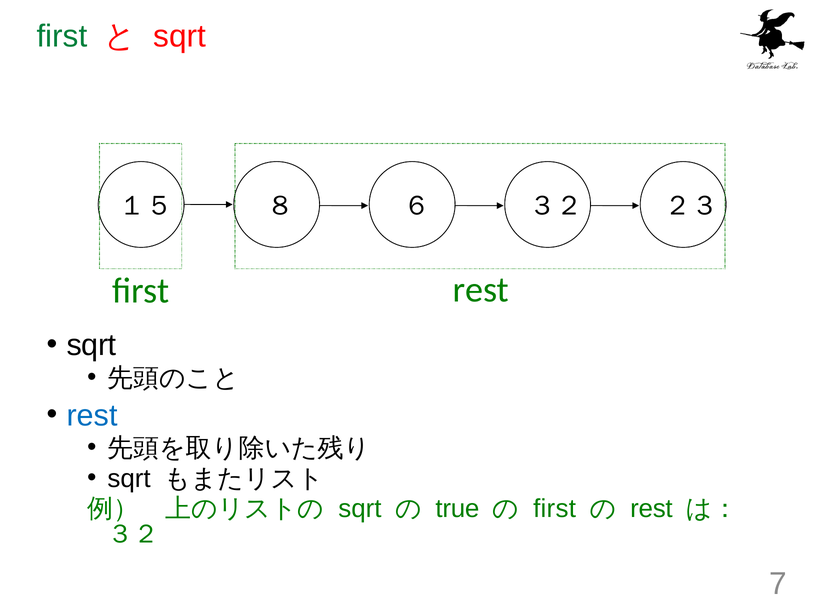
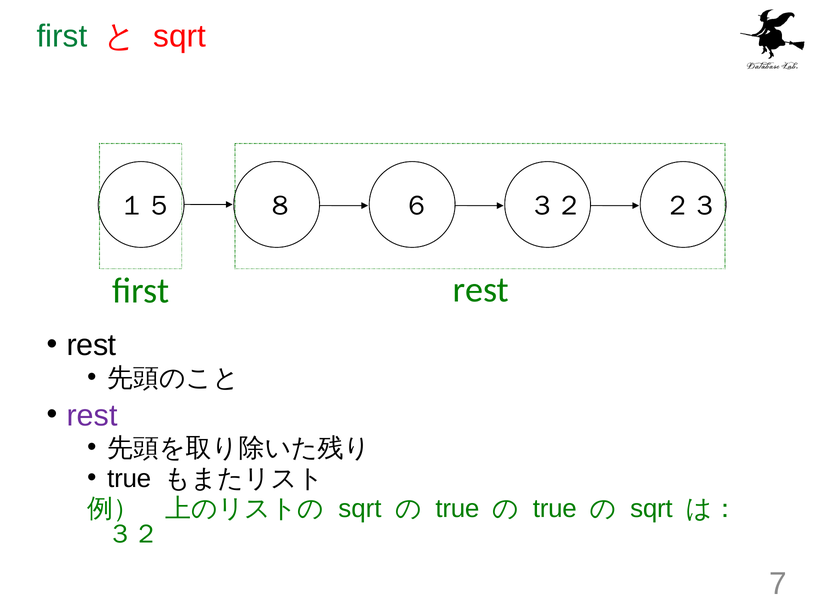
sqrt at (91, 345): sqrt -> rest
rest at (92, 415) colour: blue -> purple
sqrt at (129, 478): sqrt -> true
first at (555, 509): first -> true
rest at (651, 509): rest -> sqrt
